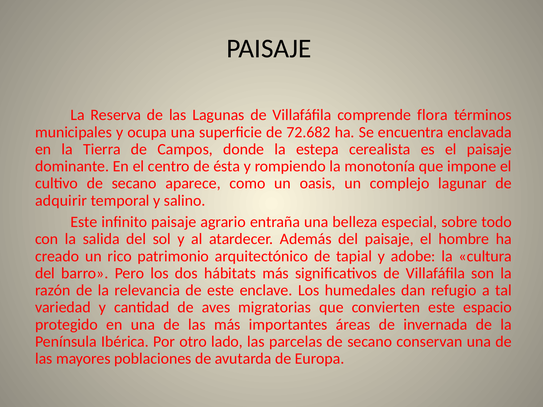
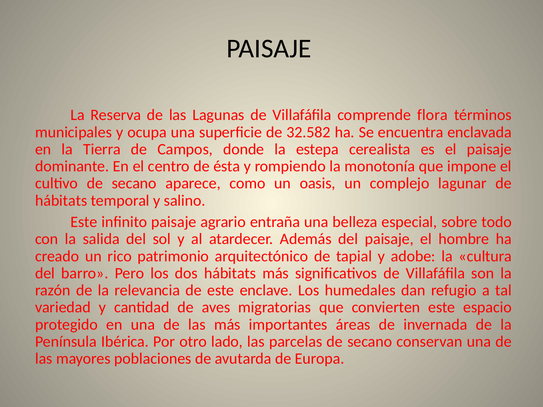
72.682: 72.682 -> 32.582
adquirir at (61, 201): adquirir -> hábitats
